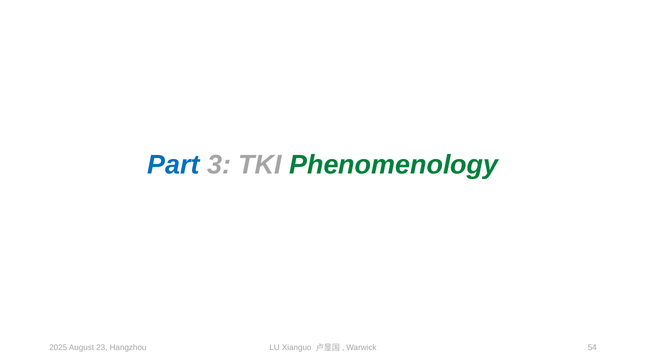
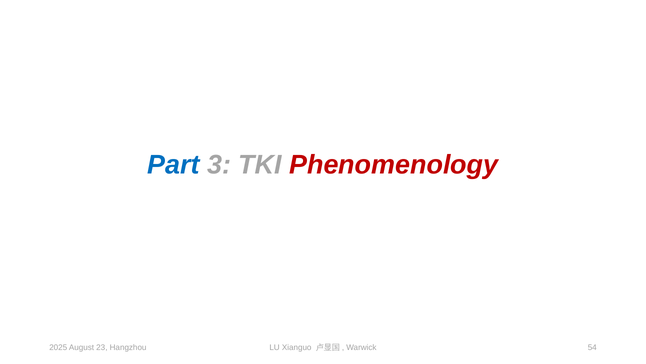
Phenomenology colour: green -> red
